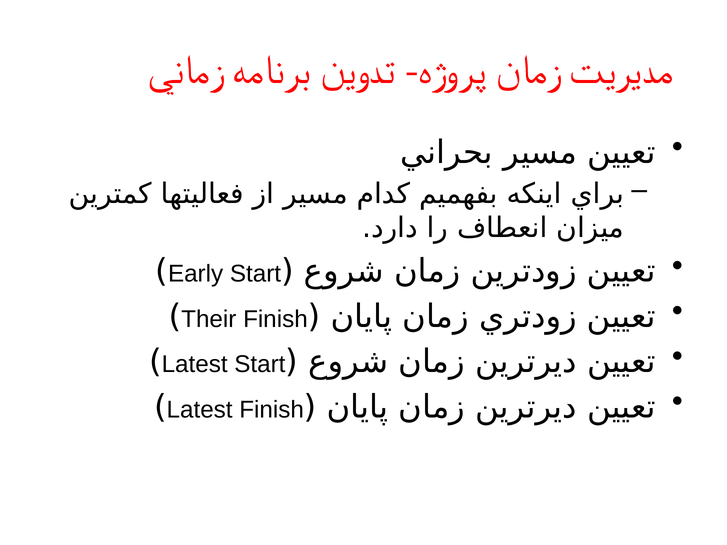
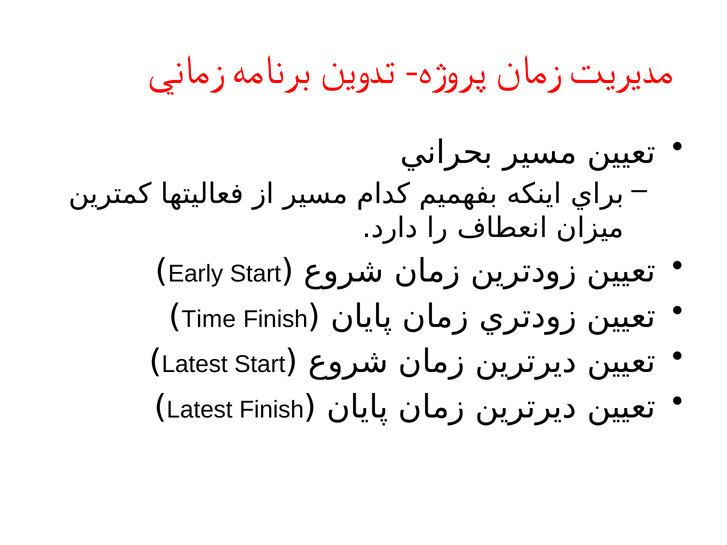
Their: Their -> Time
